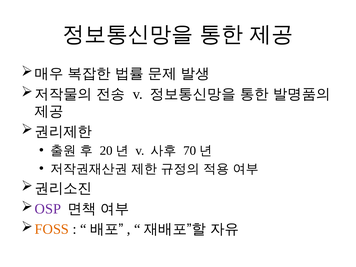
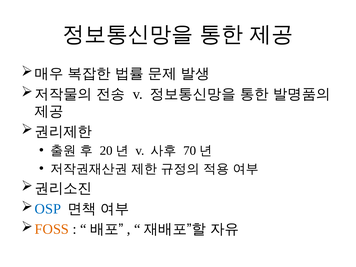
OSP colour: purple -> blue
